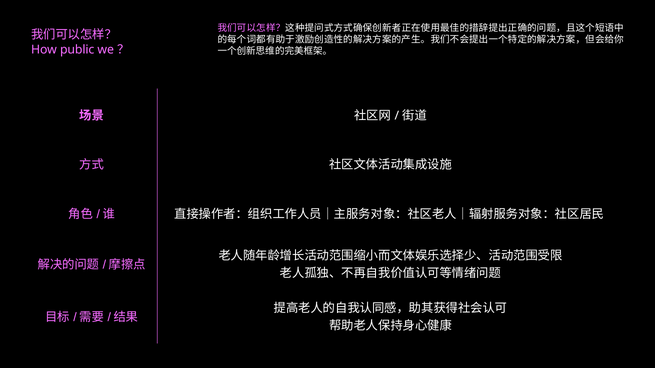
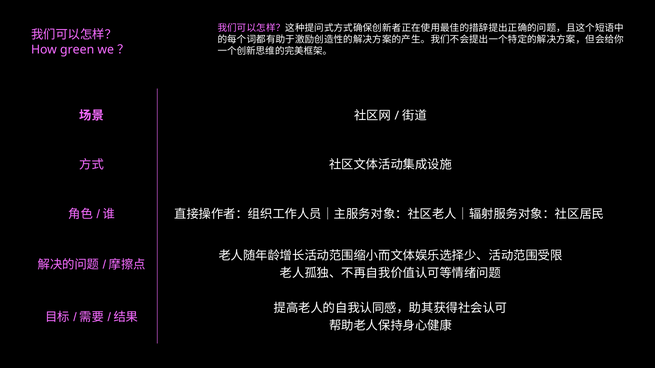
public: public -> green
